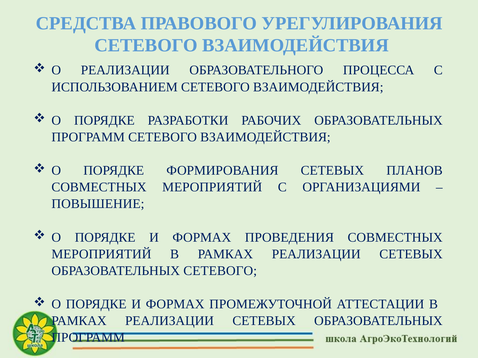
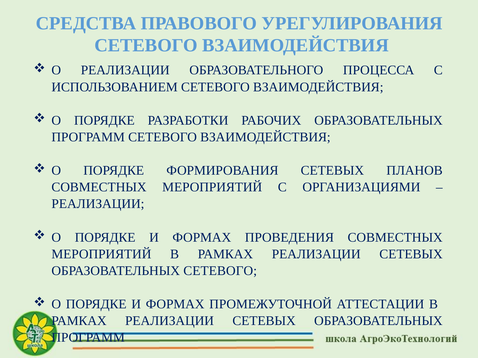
ПОВЫШЕНИЕ at (98, 204): ПОВЫШЕНИЕ -> РЕАЛИЗАЦИИ
